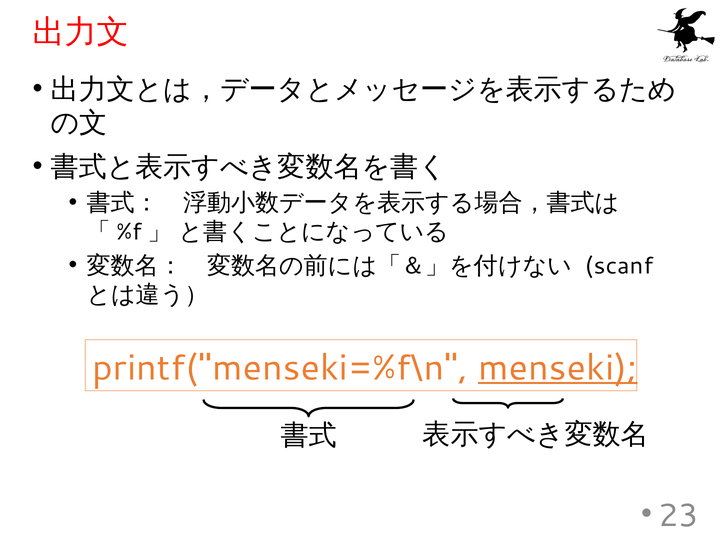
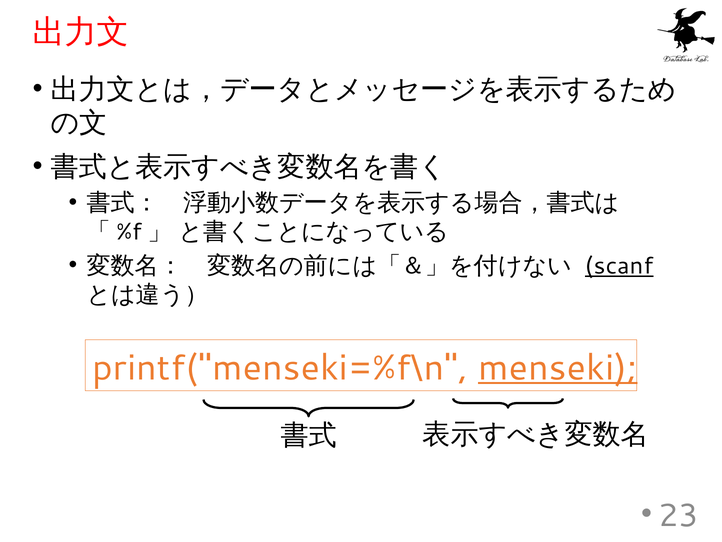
scanf underline: none -> present
